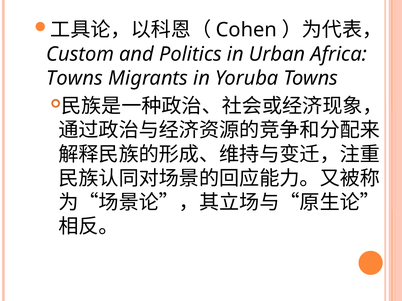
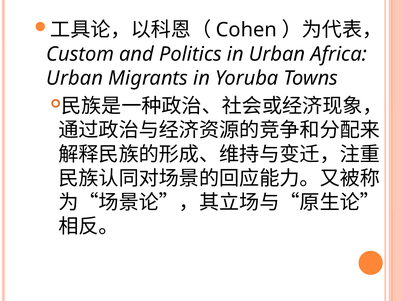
Towns at (75, 78): Towns -> Urban
